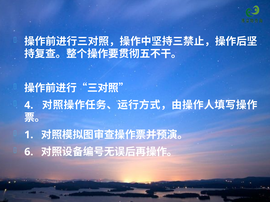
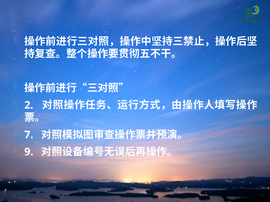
4: 4 -> 2
1: 1 -> 7
6: 6 -> 9
